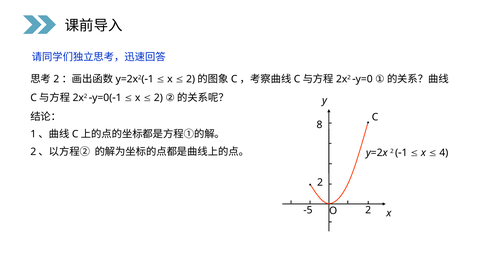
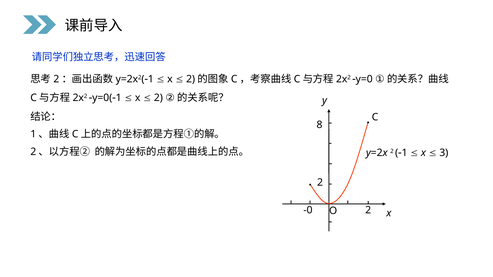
4: 4 -> 3
-5: -5 -> -0
